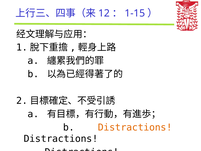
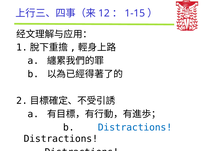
Distractions at (135, 127) colour: orange -> blue
